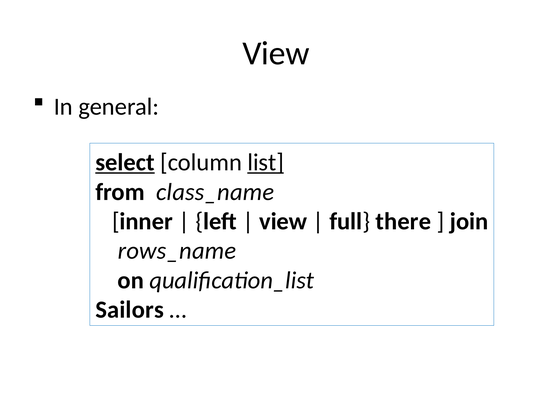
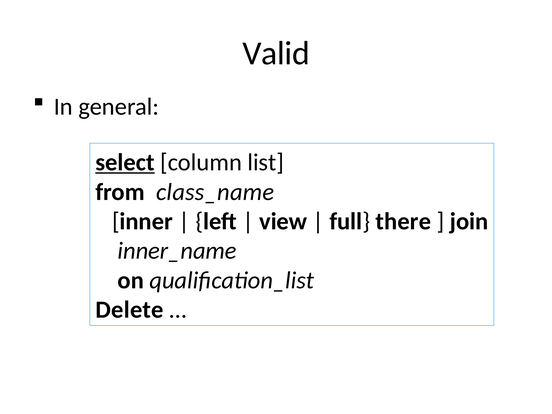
View at (276, 53): View -> Valid
list underline: present -> none
rows_name: rows_name -> inner_name
Sailors: Sailors -> Delete
